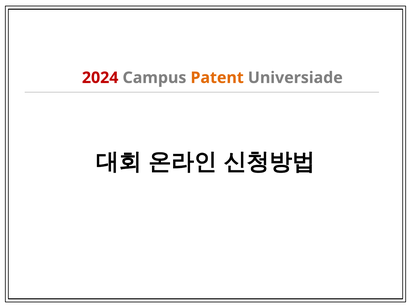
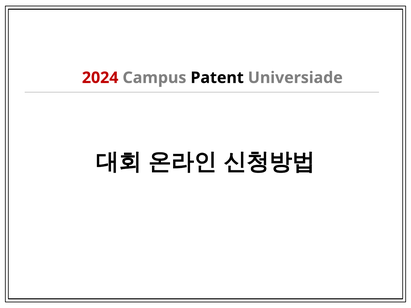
Patent colour: orange -> black
